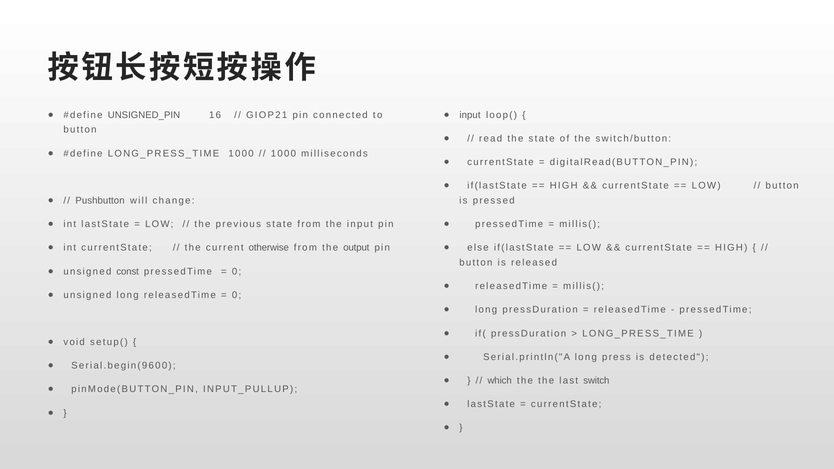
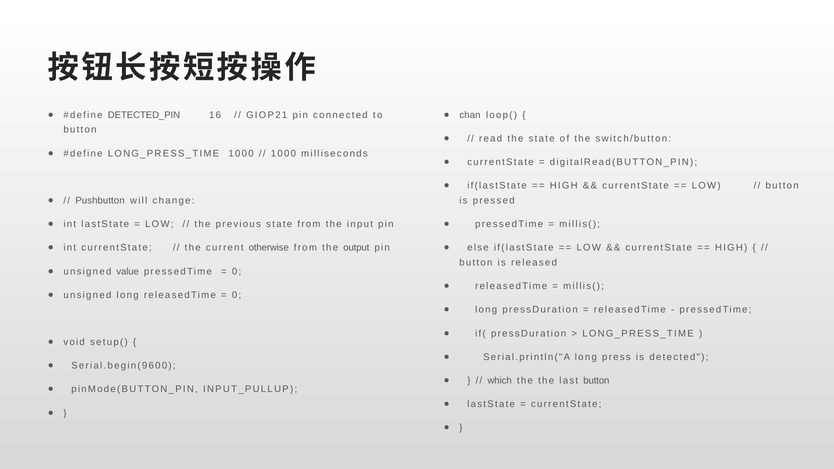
UNSIGNED_PIN: UNSIGNED_PIN -> DETECTED_PIN
input at (470, 115): input -> chan
const: const -> value
last switch: switch -> button
